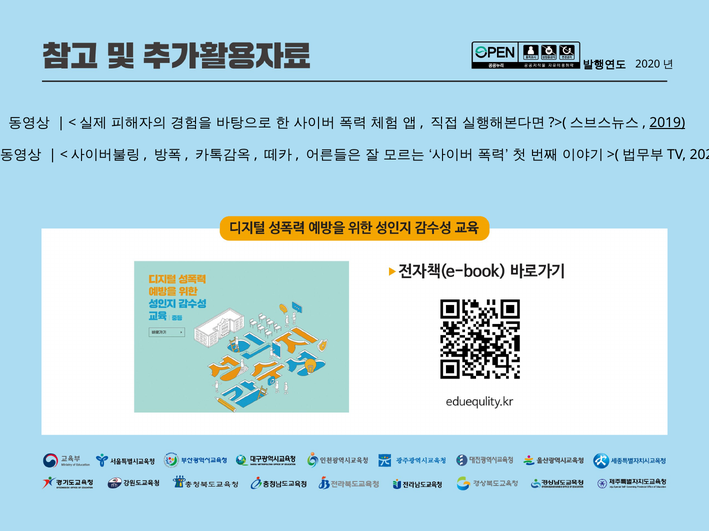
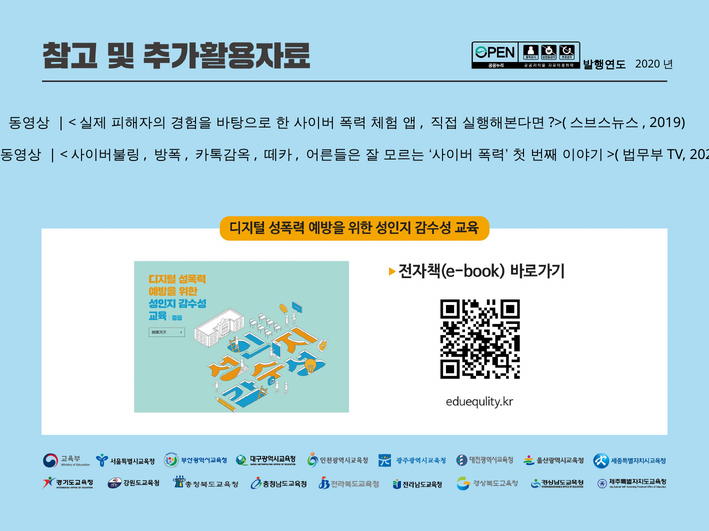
2019 underline: present -> none
